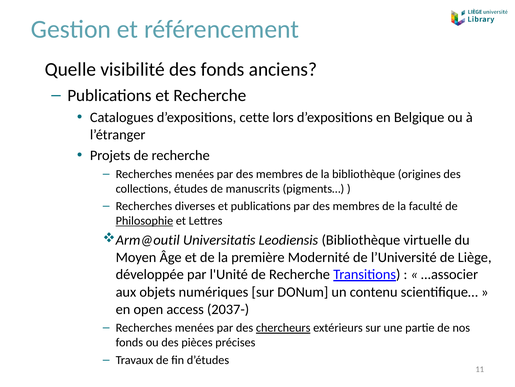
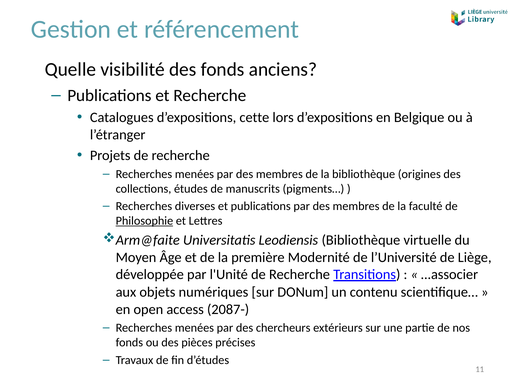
Arm@outil: Arm@outil -> Arm@faite
2037-: 2037- -> 2087-
chercheurs underline: present -> none
